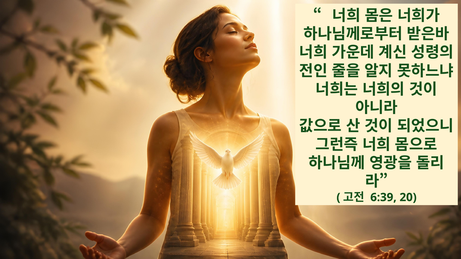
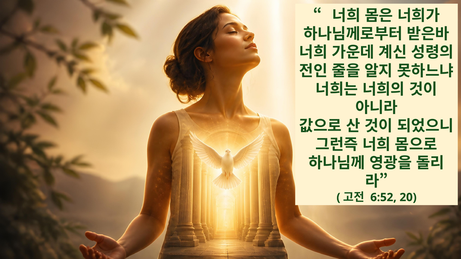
6:39: 6:39 -> 6:52
